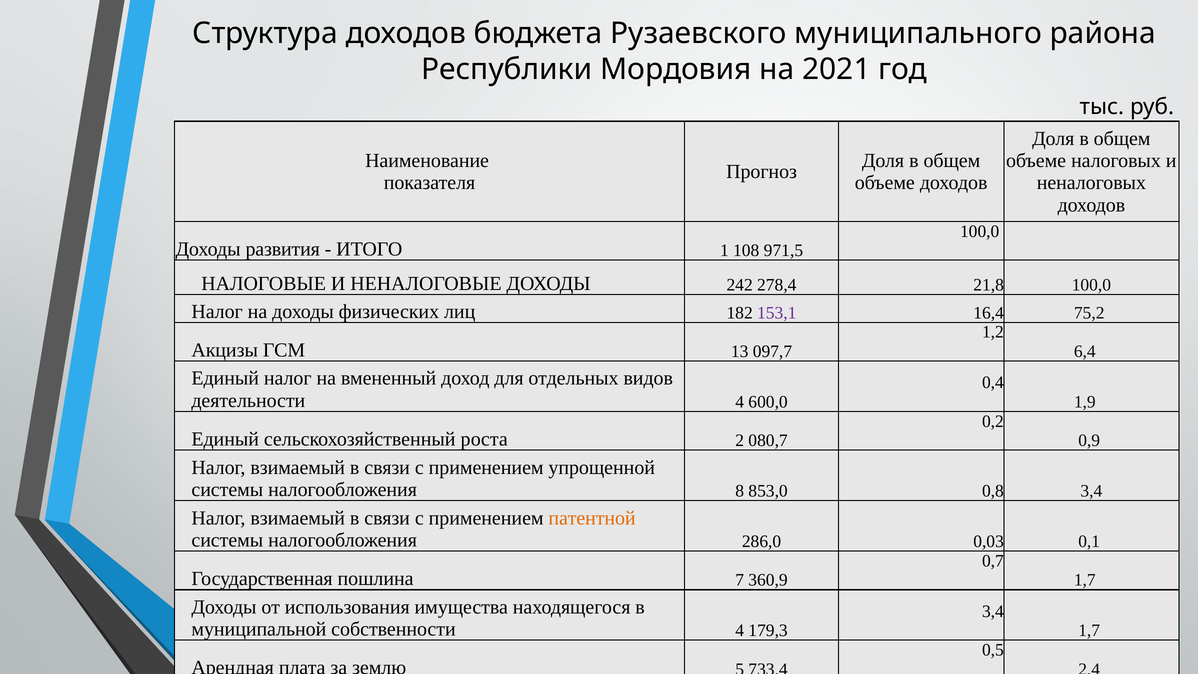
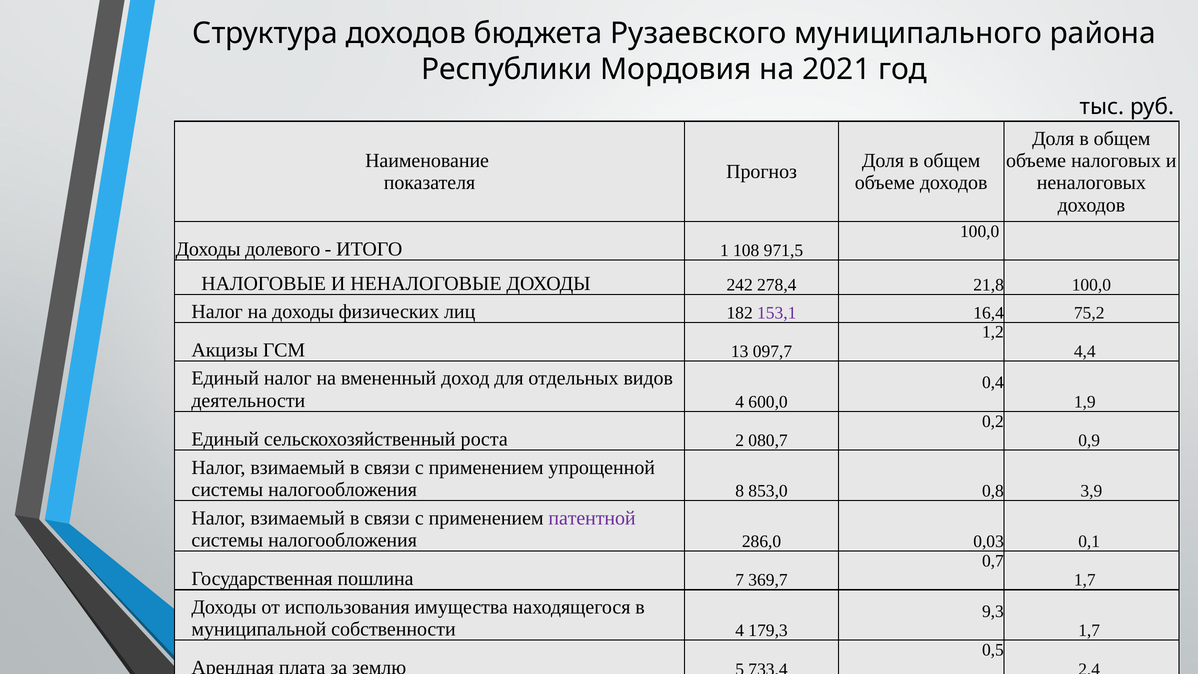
развития: развития -> долевого
6,4: 6,4 -> 4,4
0,8 3,4: 3,4 -> 3,9
патентной colour: orange -> purple
360,9: 360,9 -> 369,7
3,4 at (993, 611): 3,4 -> 9,3
